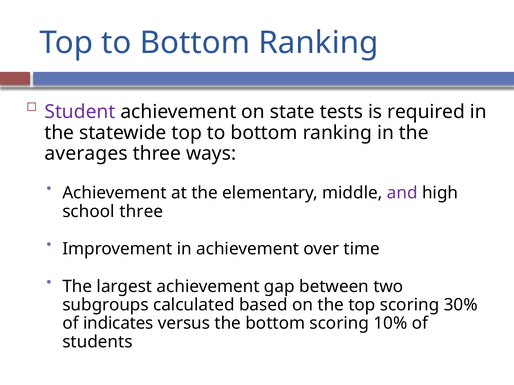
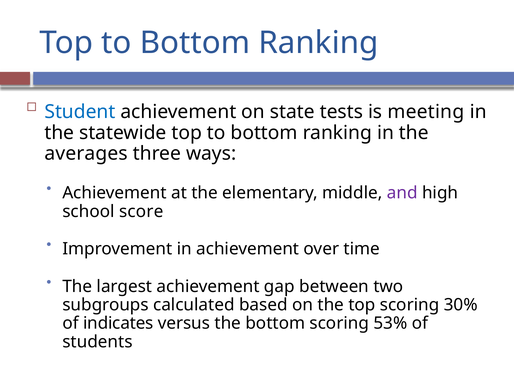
Student colour: purple -> blue
required: required -> meeting
school three: three -> score
10%: 10% -> 53%
